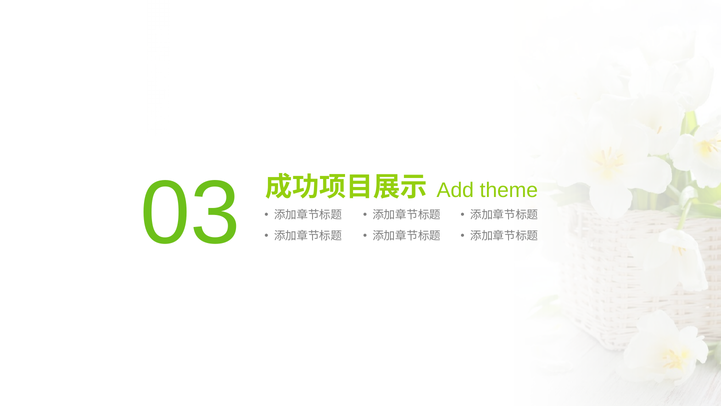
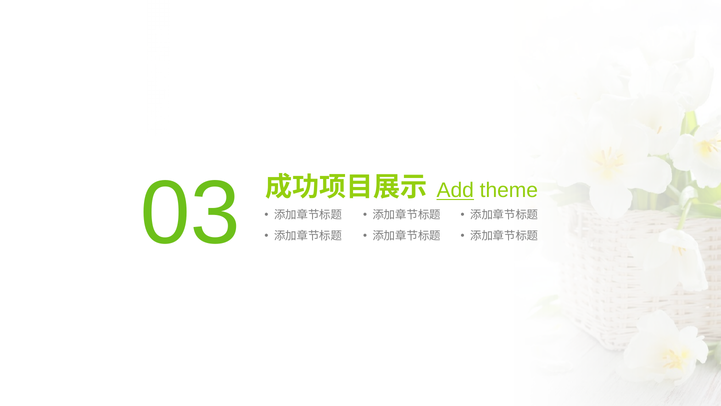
Add underline: none -> present
